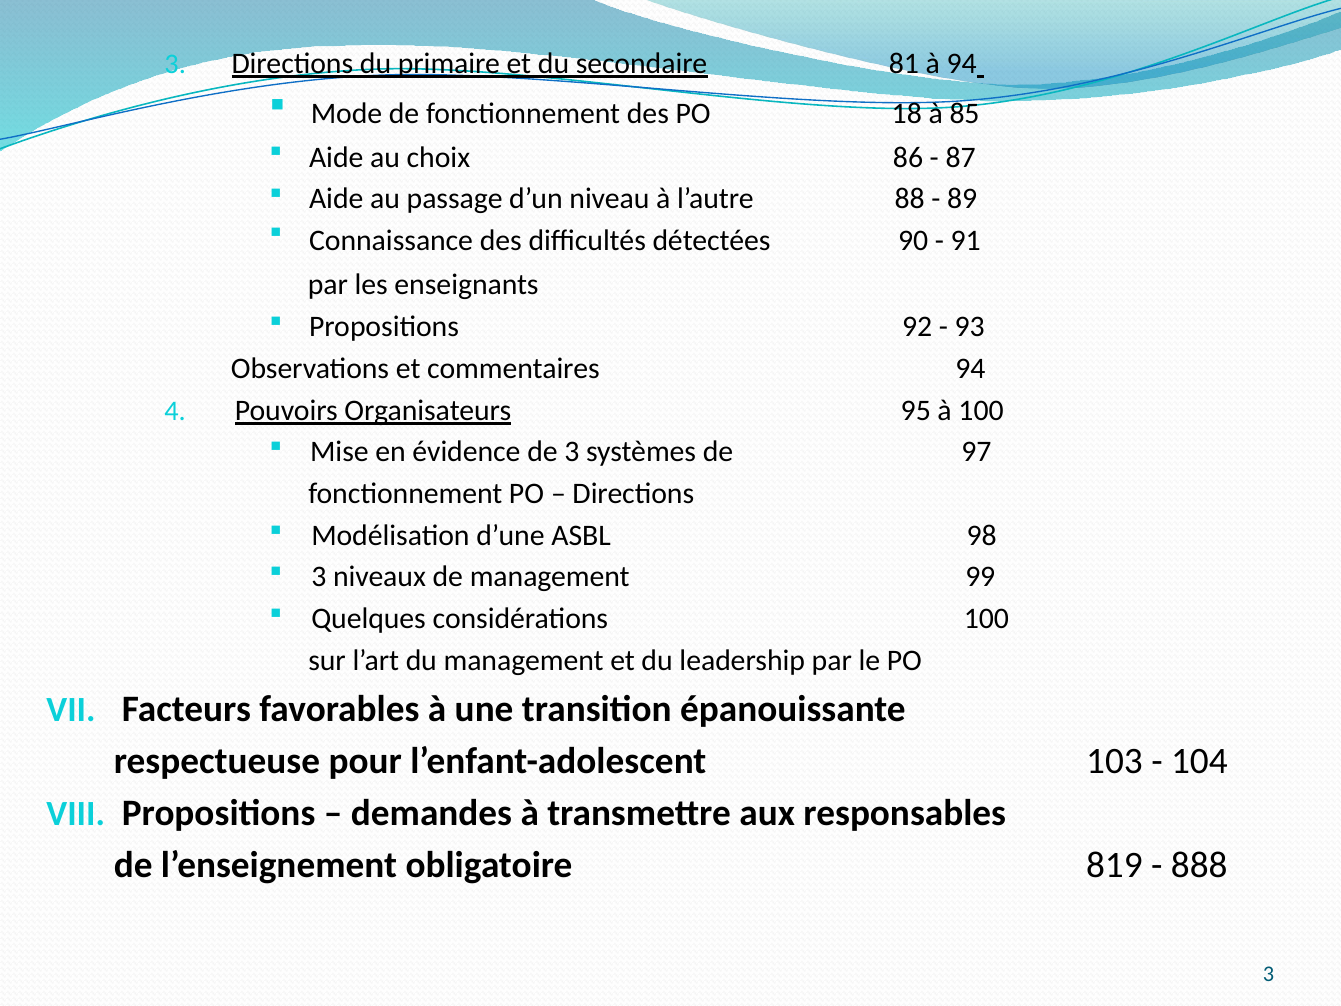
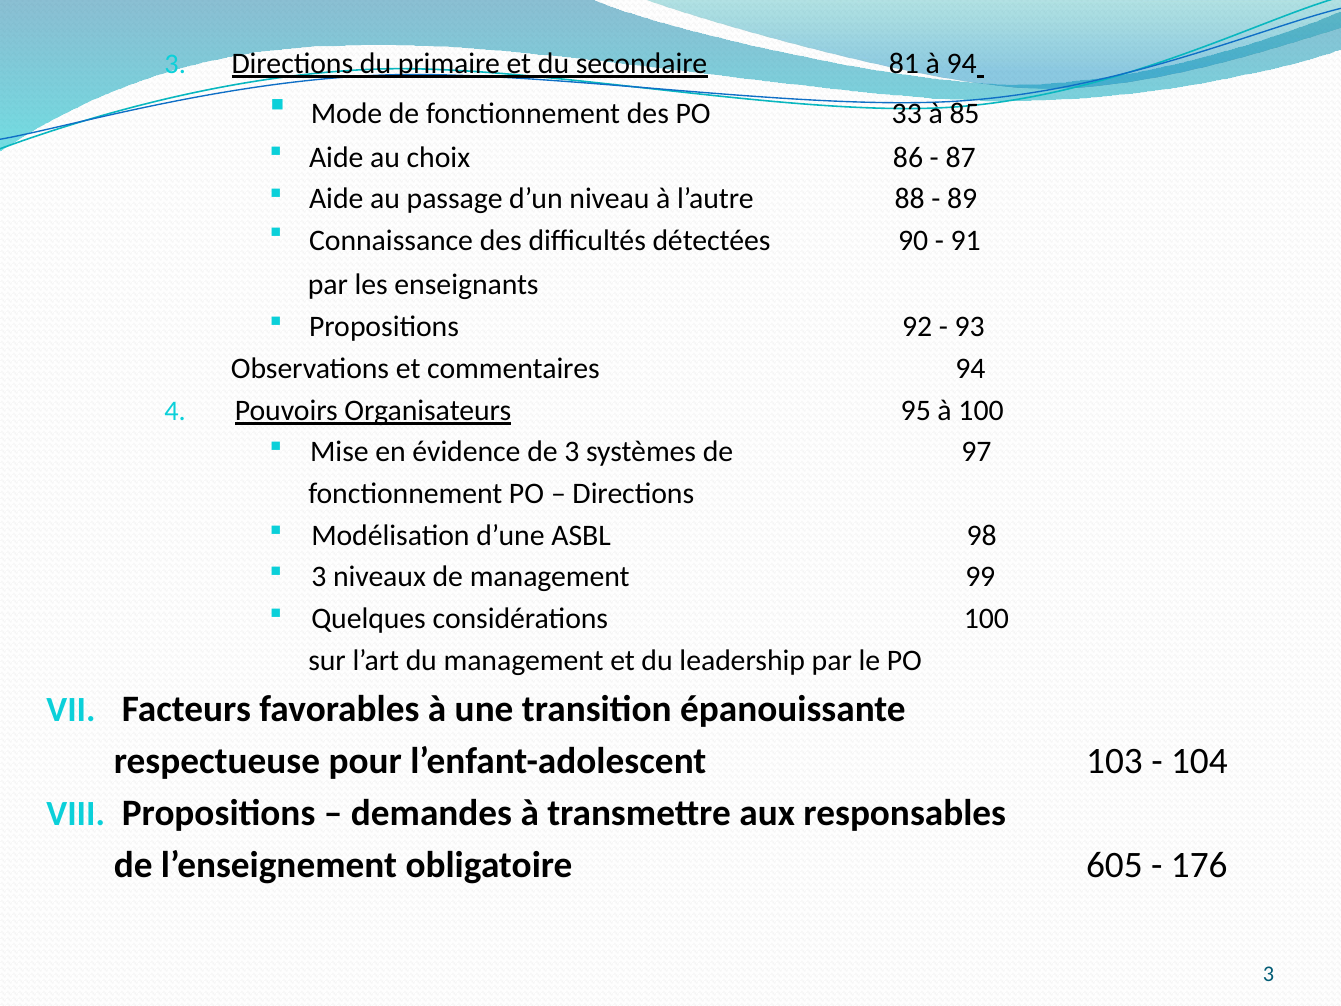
18: 18 -> 33
819: 819 -> 605
888: 888 -> 176
